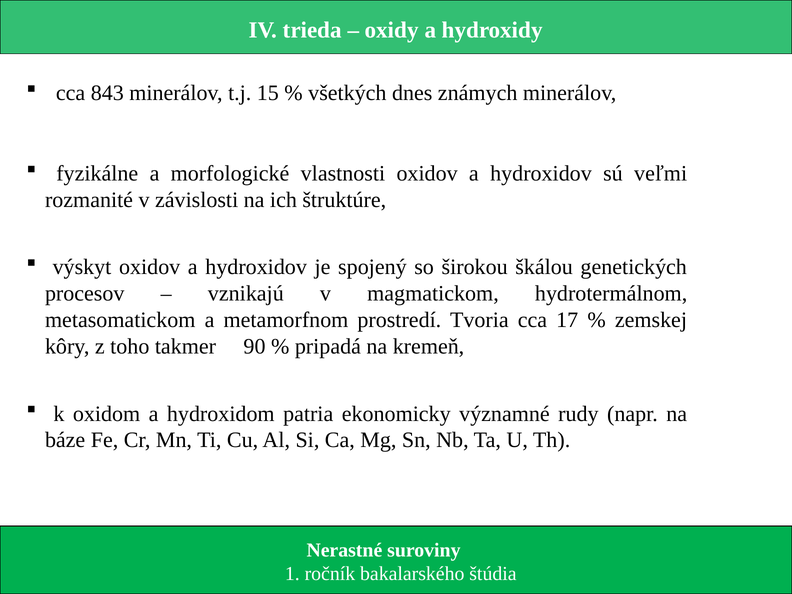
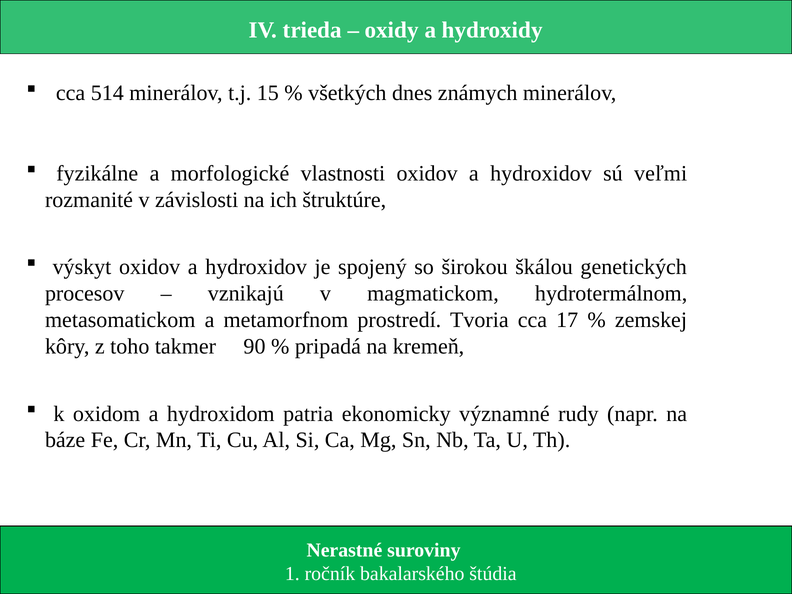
843: 843 -> 514
